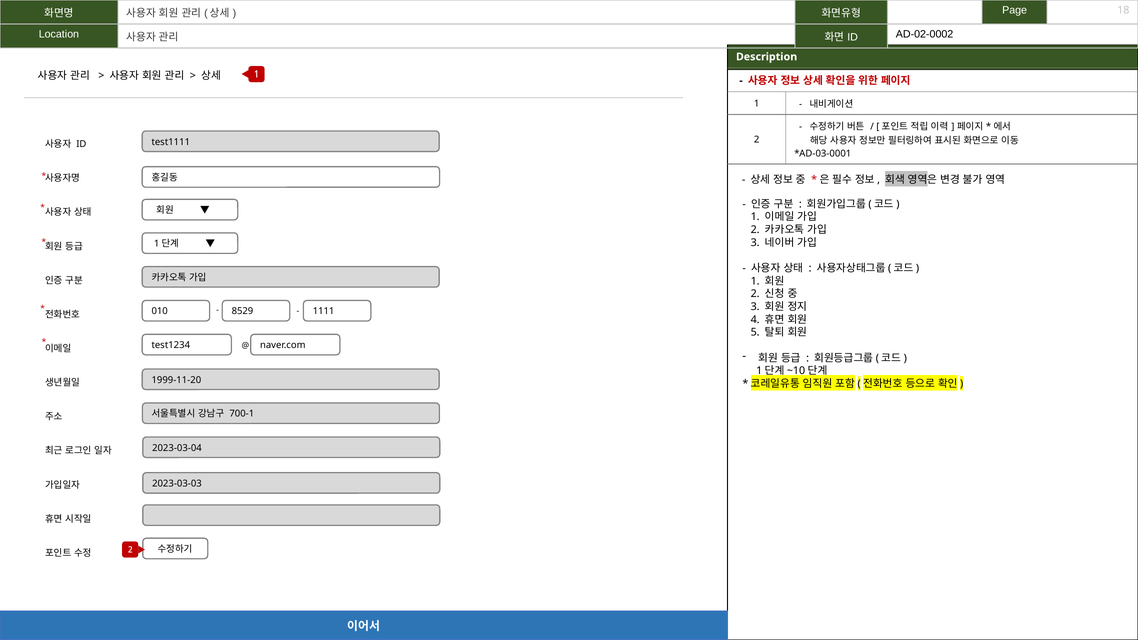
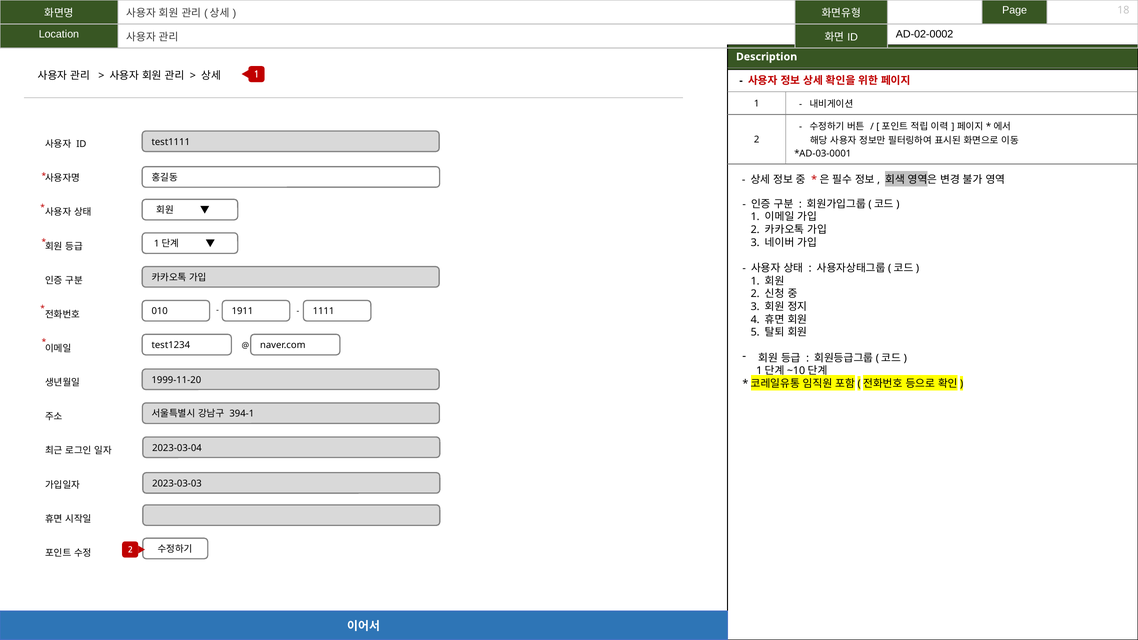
8529: 8529 -> 1911
700-1: 700-1 -> 394-1
